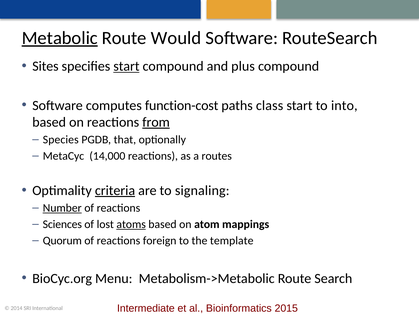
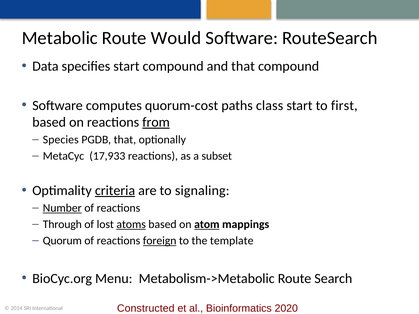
Metabolic underline: present -> none
Sites: Sites -> Data
start at (126, 66) underline: present -> none
and plus: plus -> that
function-cost: function-cost -> quorum-cost
into: into -> first
14,000: 14,000 -> 17,933
routes: routes -> subset
Sciences: Sciences -> Through
atom underline: none -> present
foreign underline: none -> present
Intermediate: Intermediate -> Constructed
2015: 2015 -> 2020
